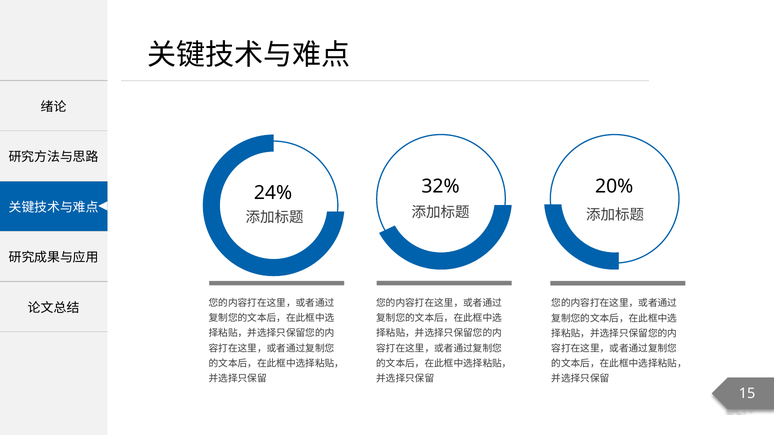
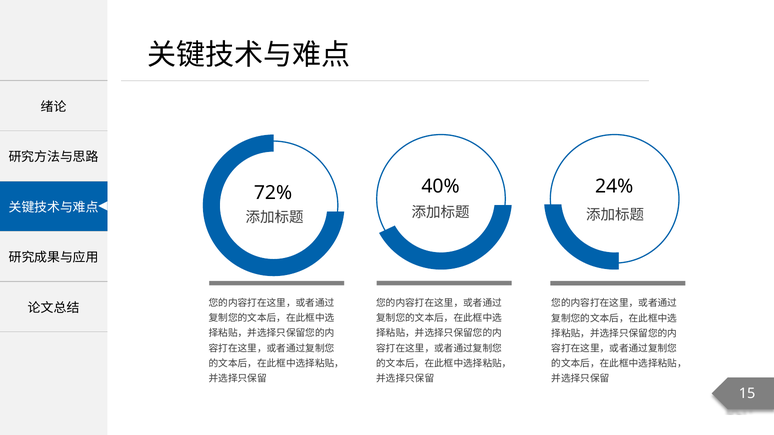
32%: 32% -> 40%
20%: 20% -> 24%
24%: 24% -> 72%
